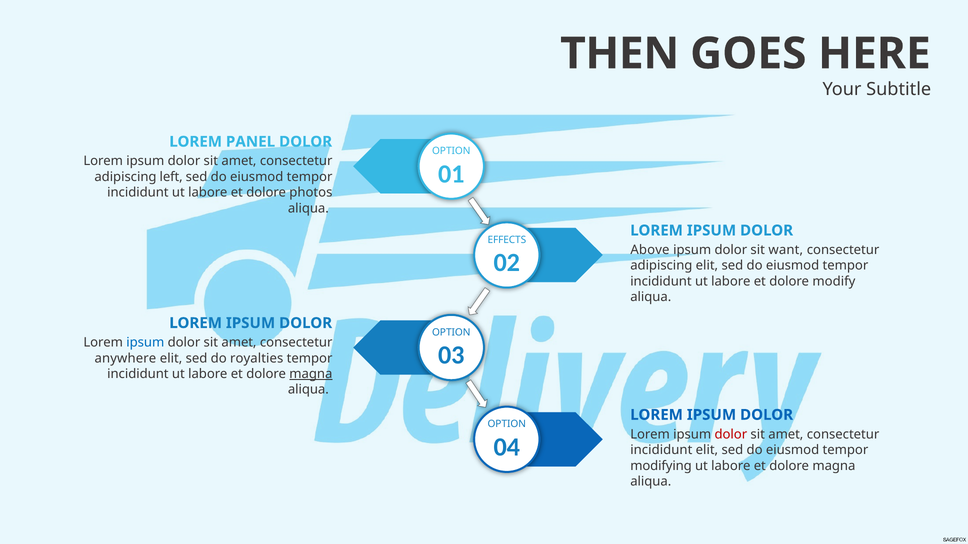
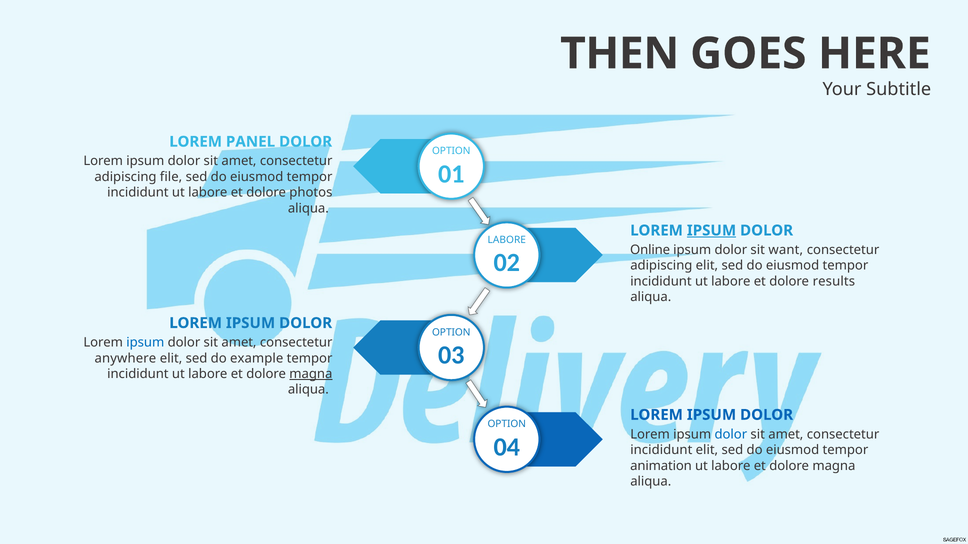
left: left -> file
IPSUM at (712, 231) underline: none -> present
EFFECTS at (507, 240): EFFECTS -> LABORE
Above: Above -> Online
modify: modify -> results
royalties: royalties -> example
dolor at (731, 435) colour: red -> blue
modifying: modifying -> animation
